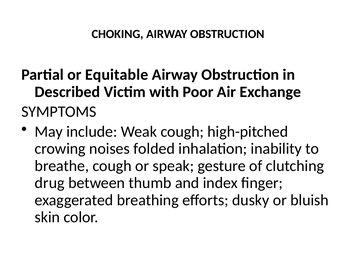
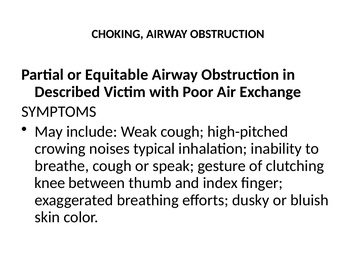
folded: folded -> typical
drug: drug -> knee
